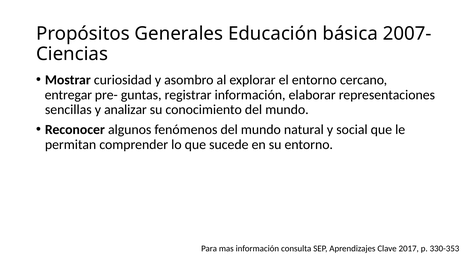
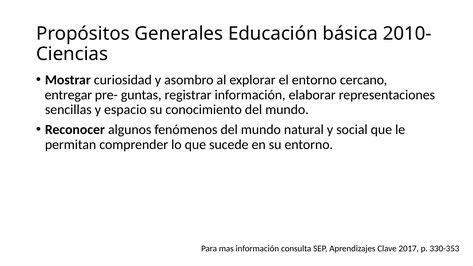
2007-: 2007- -> 2010-
analizar: analizar -> espacio
